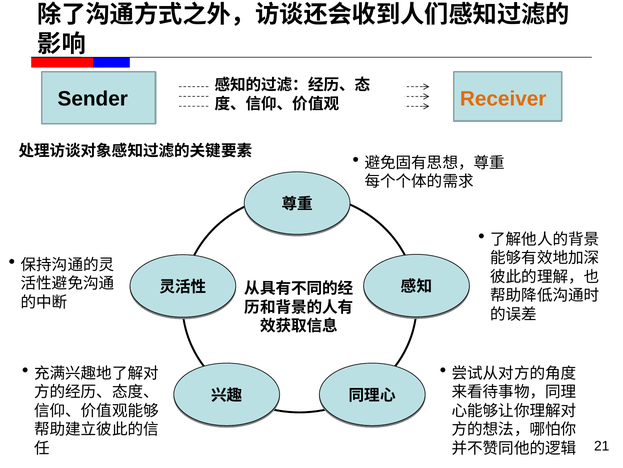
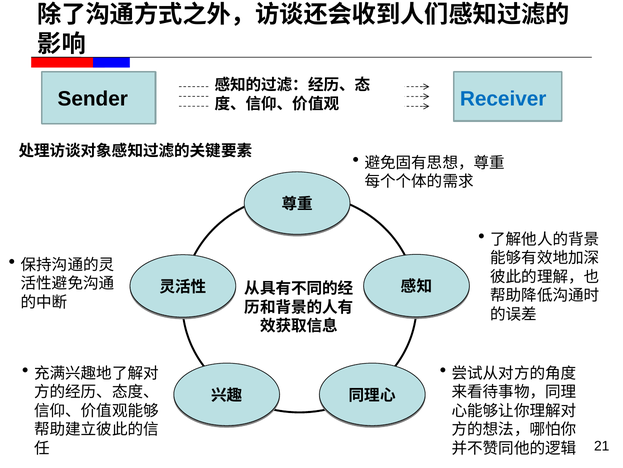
Receiver colour: orange -> blue
